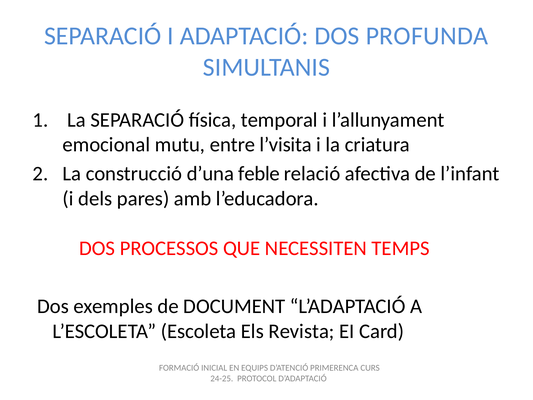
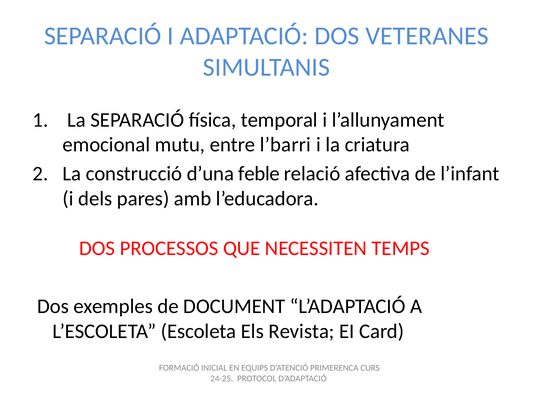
PROFUNDA: PROFUNDA -> VETERANES
l’visita: l’visita -> l’barri
